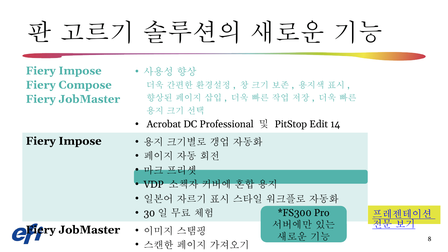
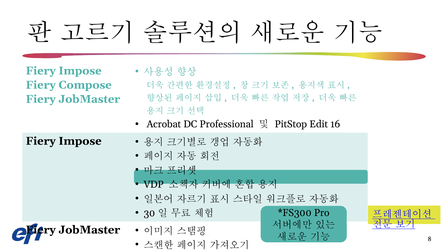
14: 14 -> 16
